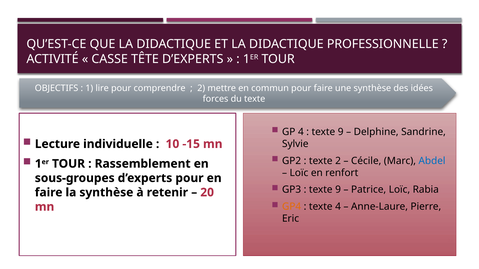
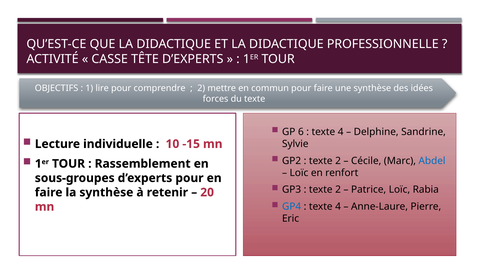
GP 4: 4 -> 6
9 at (341, 132): 9 -> 4
9 at (338, 190): 9 -> 2
GP4 colour: orange -> blue
